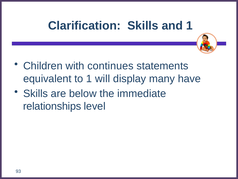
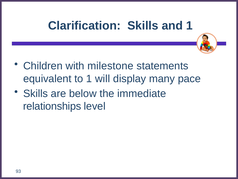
continues: continues -> milestone
have: have -> pace
